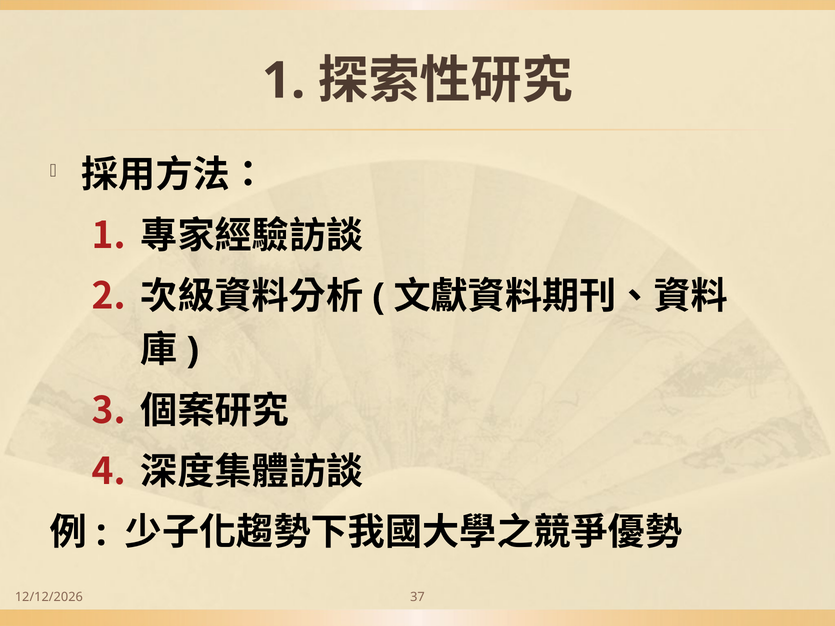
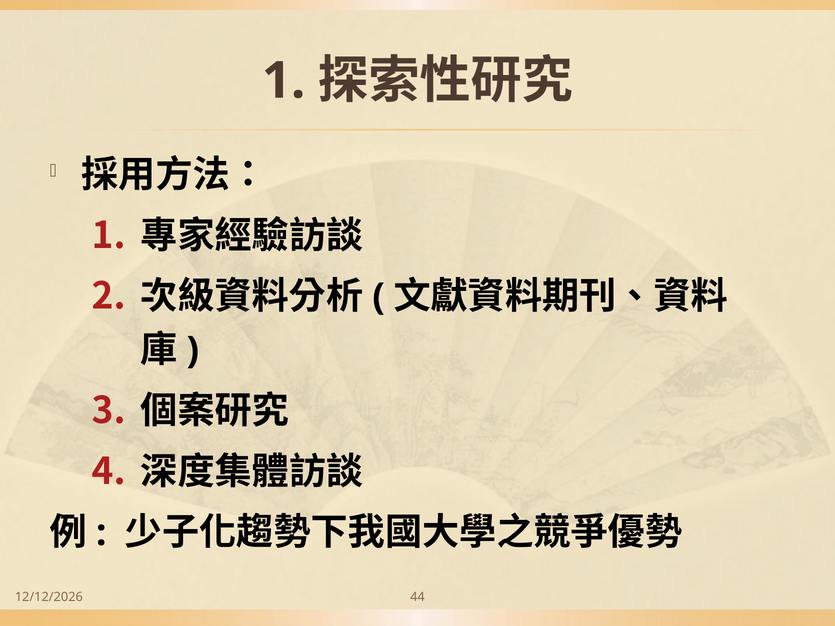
37: 37 -> 44
